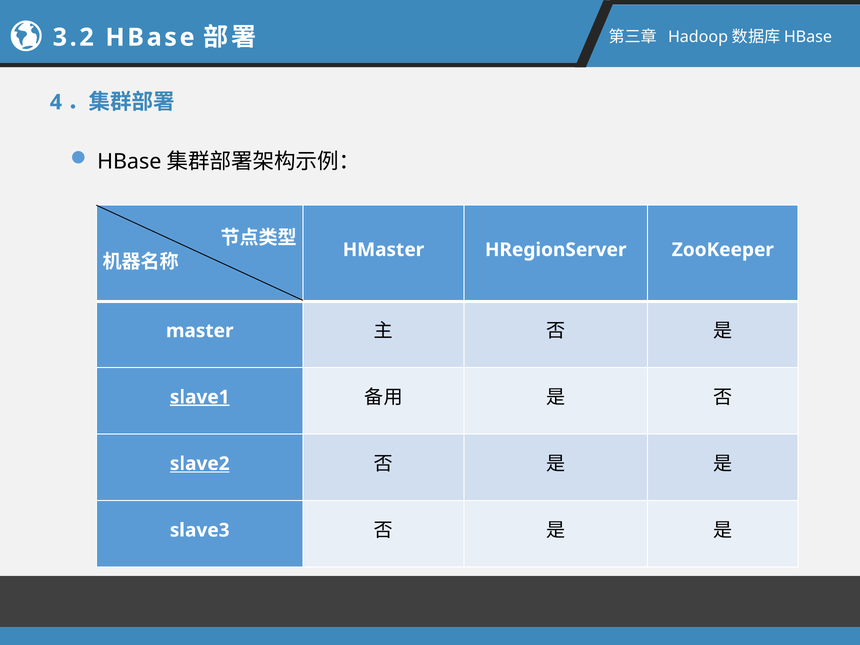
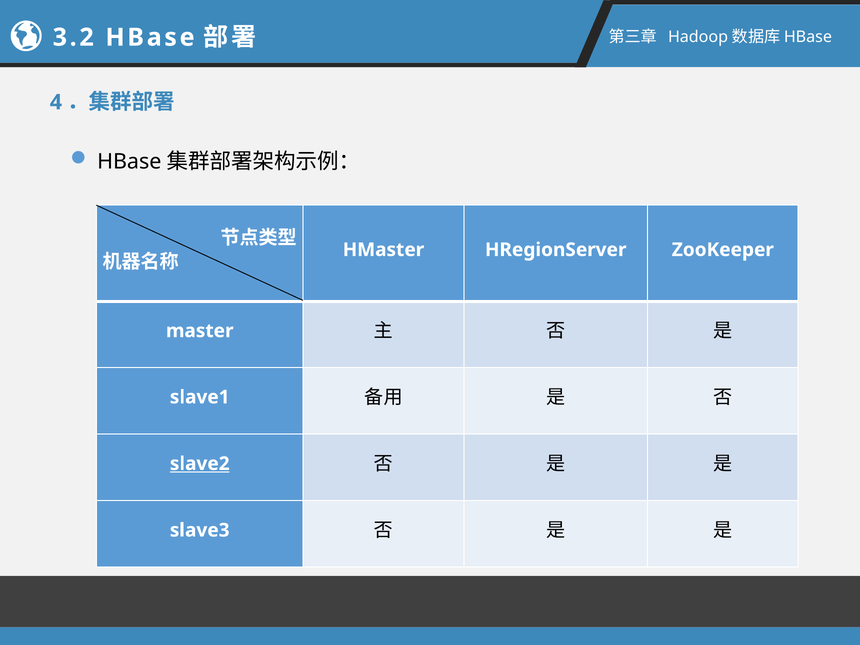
slave1 underline: present -> none
